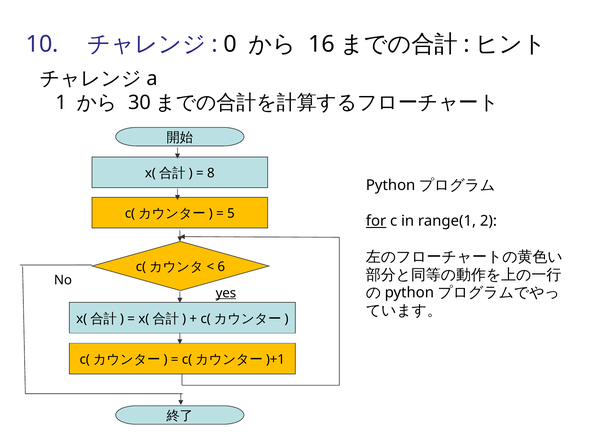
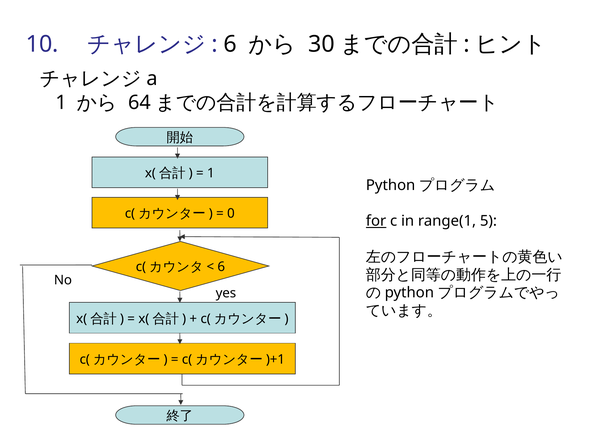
0 at (230, 44): 0 -> 6
16: 16 -> 30
30: 30 -> 64
8 at (211, 173): 8 -> 1
5: 5 -> 0
2: 2 -> 5
yes underline: present -> none
